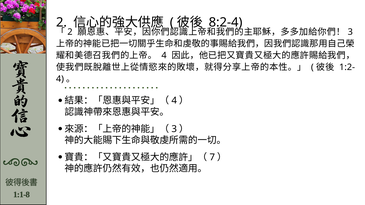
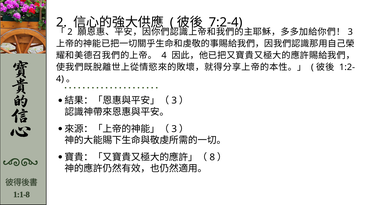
8:2-4: 8:2-4 -> 7:2-4
4 at (174, 101): 4 -> 3
7: 7 -> 8
